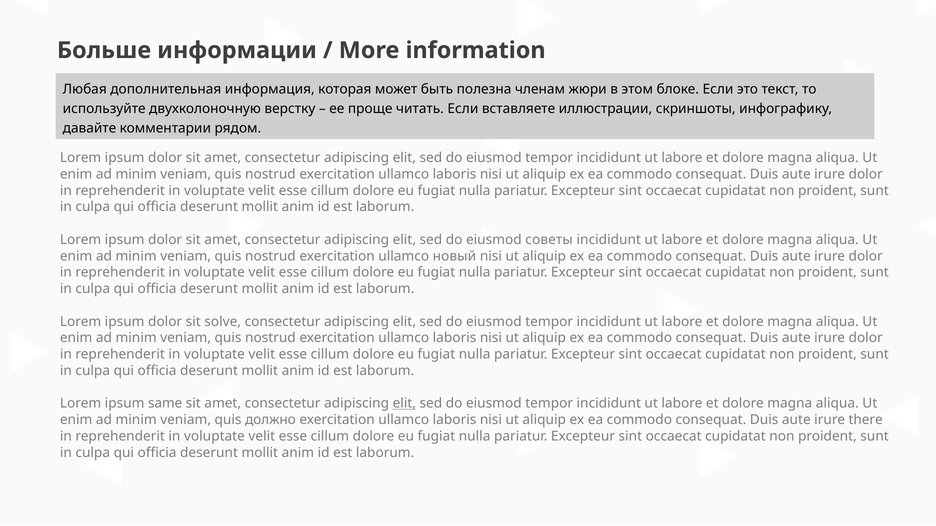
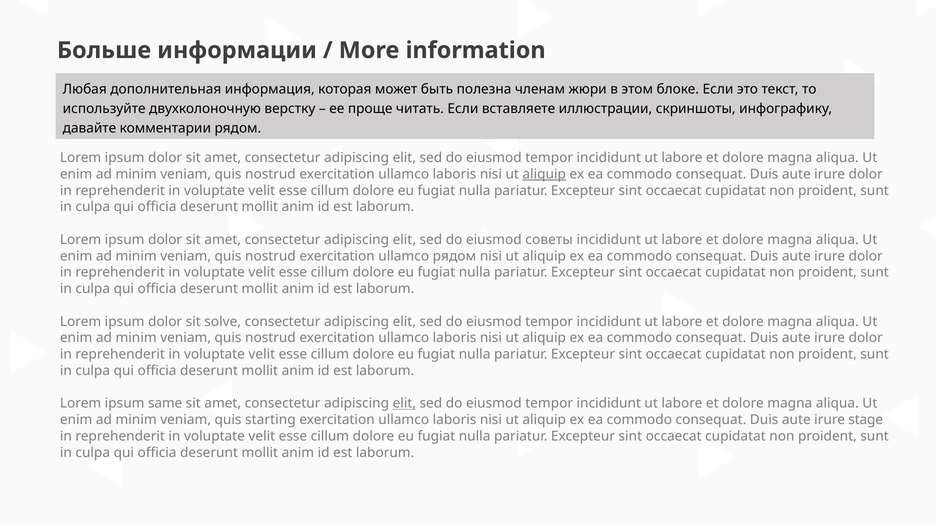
aliquip at (544, 174) underline: none -> present
ullamco новый: новый -> рядом
должно: должно -> starting
there: there -> stage
